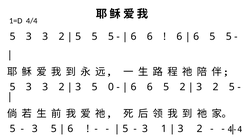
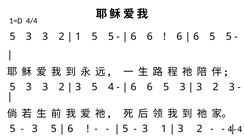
5 at (78, 37): 5 -> 1
0: 0 -> 4
6 5 2: 2 -> 3
2 5: 5 -> 3
